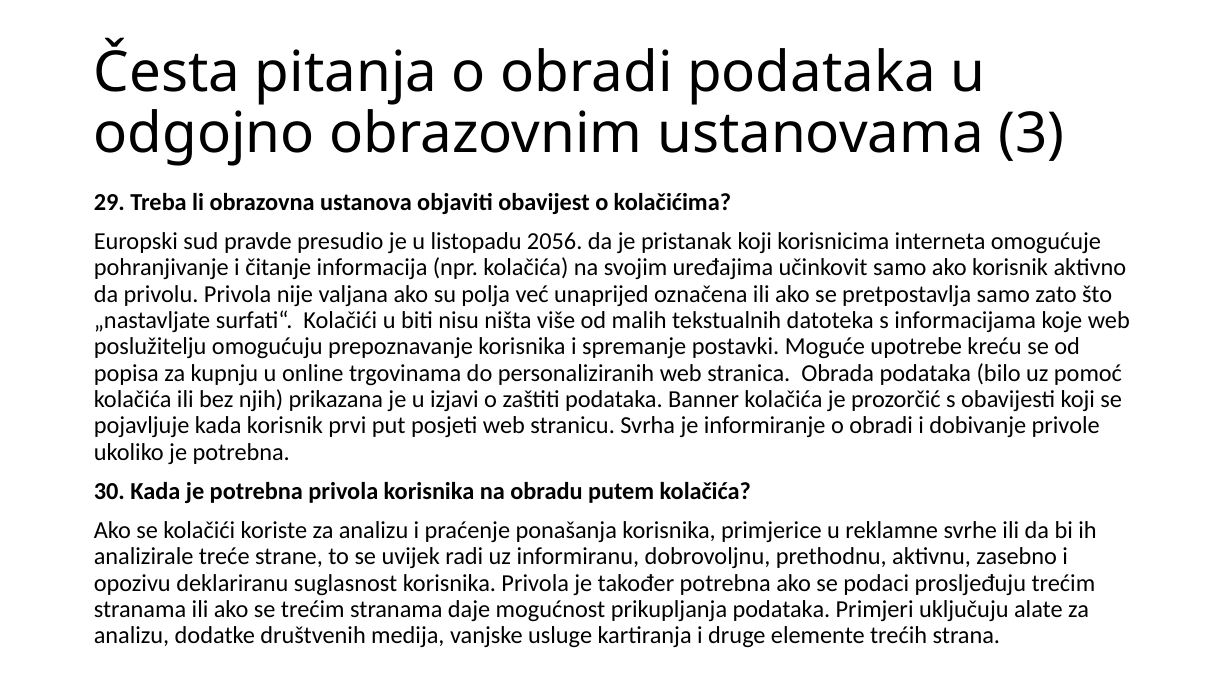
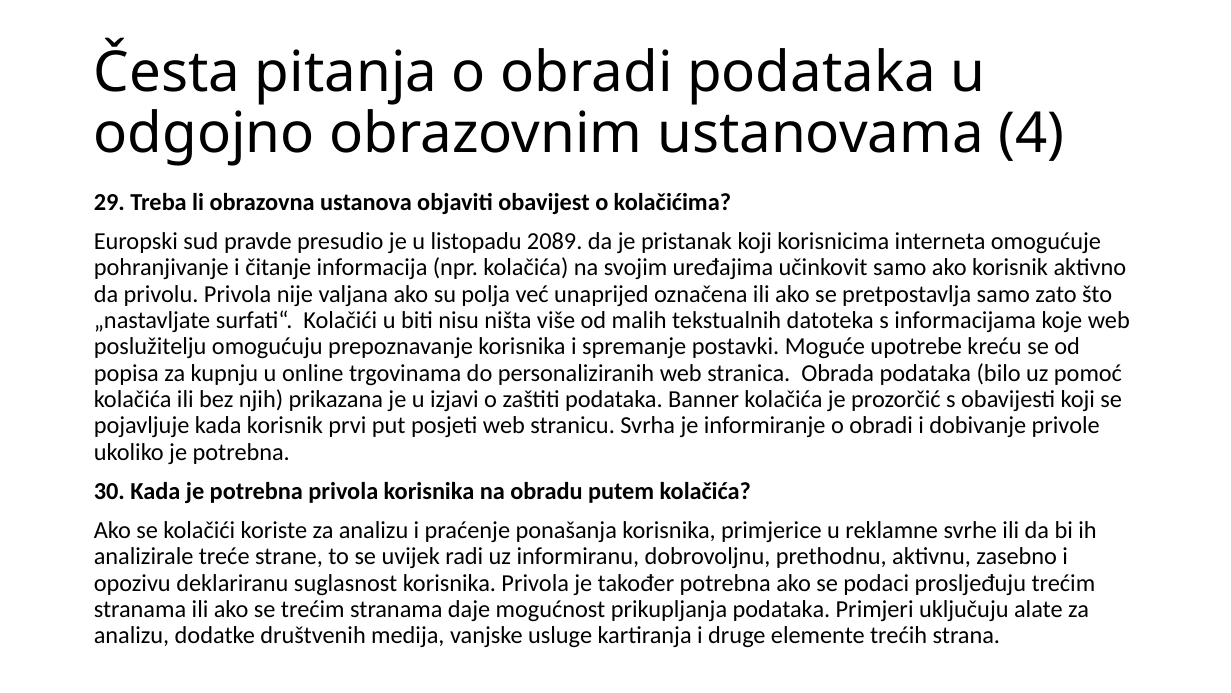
3: 3 -> 4
2056: 2056 -> 2089
